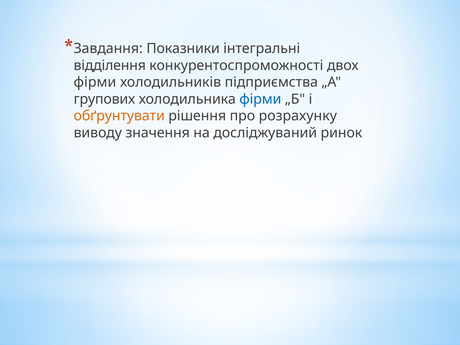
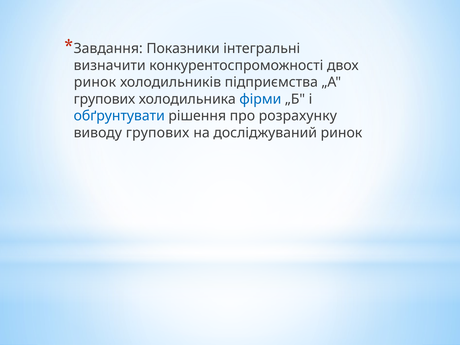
відділення: відділення -> визначити
фірми at (95, 82): фірми -> ринок
обґрунтувати colour: orange -> blue
виводу значення: значення -> групових
